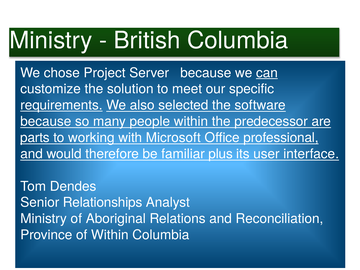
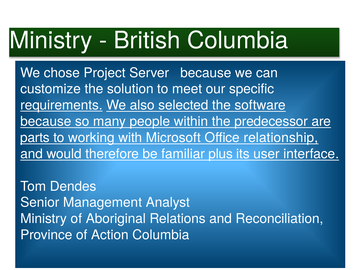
can underline: present -> none
professional: professional -> relationship
Relationships: Relationships -> Management
of Within: Within -> Action
